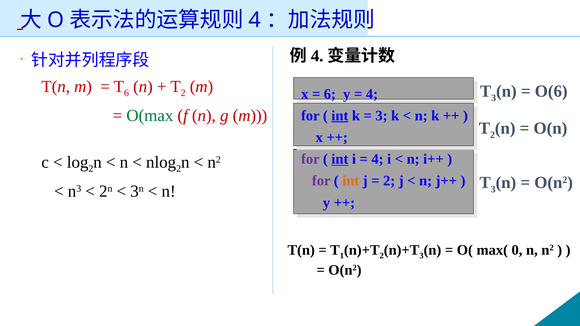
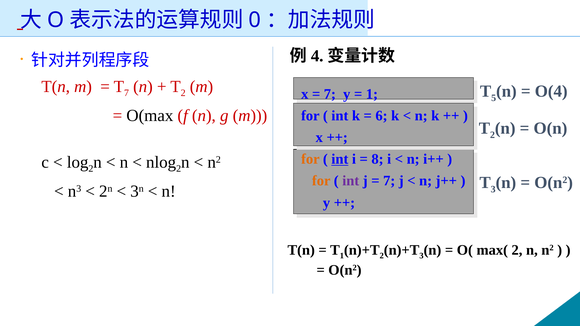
4 at (255, 20): 4 -> 0
6 at (127, 93): 6 -> 7
3 at (494, 98): 3 -> 5
O(6: O(6 -> O(4
6 at (330, 94): 6 -> 7
4 at (372, 94): 4 -> 1
O(max colour: green -> black
int at (340, 116) underline: present -> none
3 at (381, 116): 3 -> 6
for at (310, 159) colour: purple -> orange
4 at (378, 159): 4 -> 8
for at (321, 181) colour: purple -> orange
int at (351, 181) colour: orange -> purple
2 at (389, 181): 2 -> 7
max( 0: 0 -> 2
